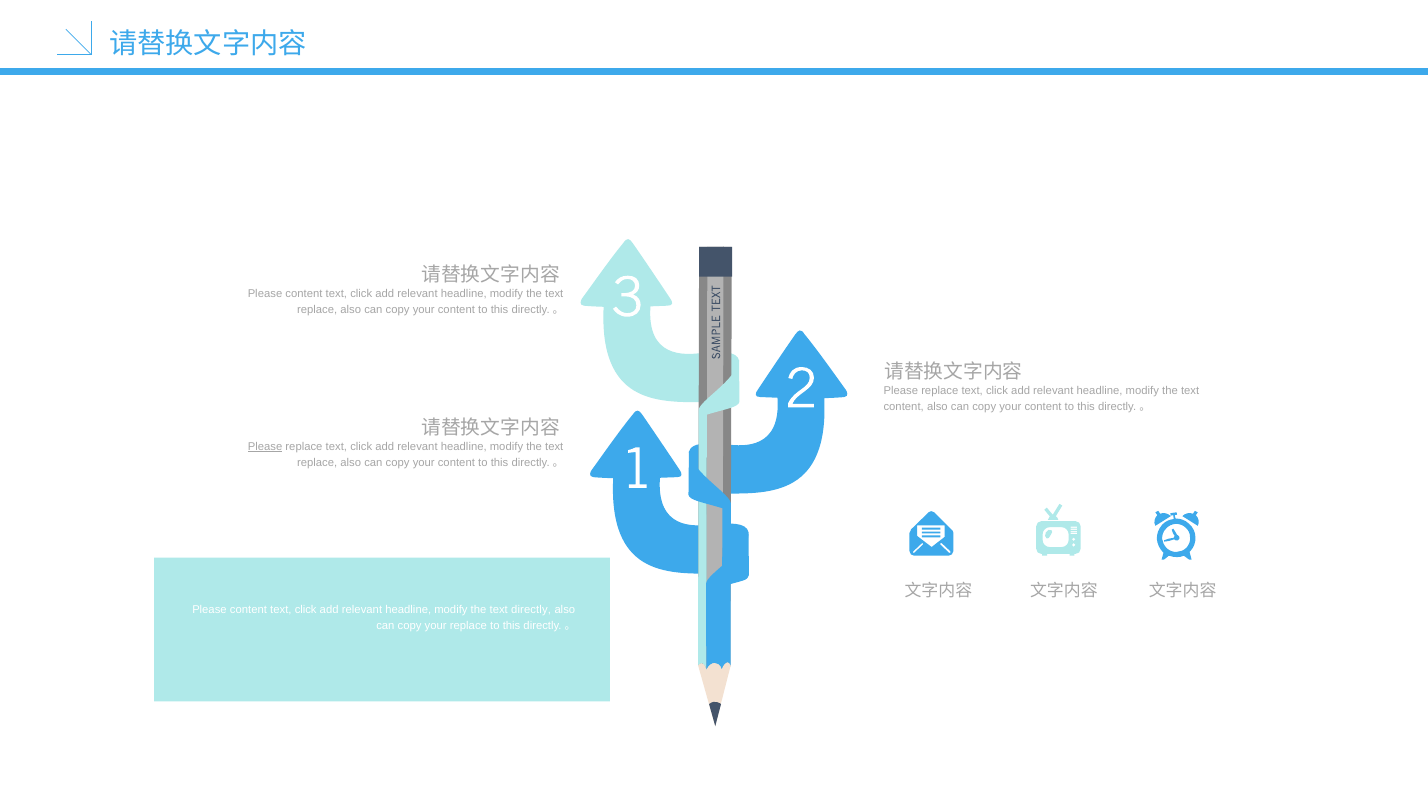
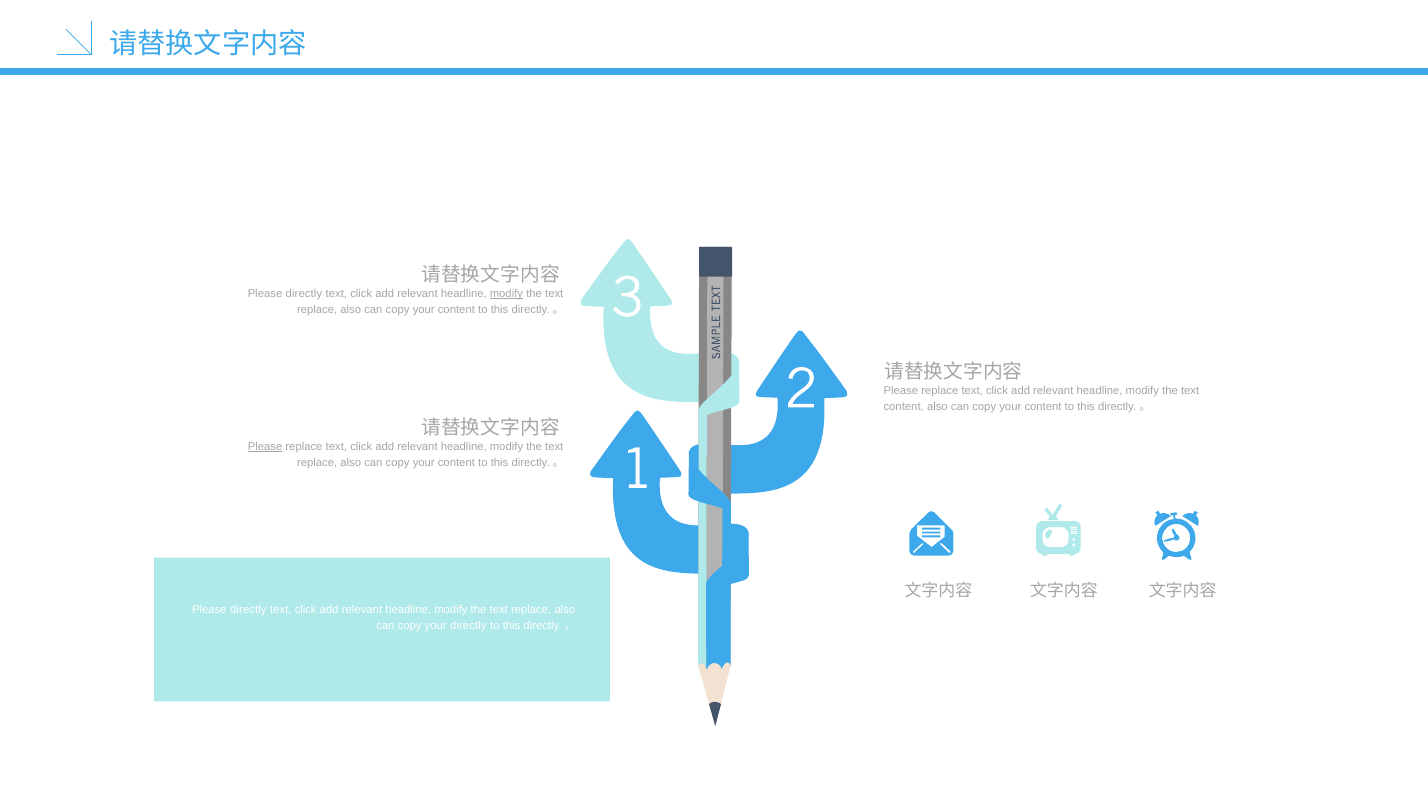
content at (304, 294): content -> directly
modify at (506, 294) underline: none -> present
content at (248, 609): content -> directly
directly at (531, 609): directly -> replace
your replace: replace -> directly
